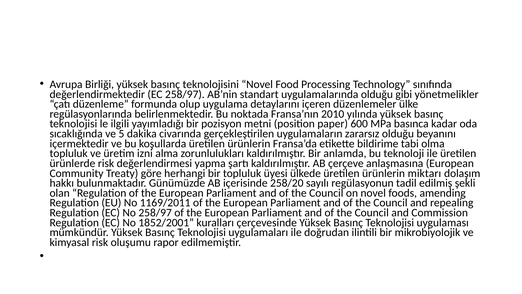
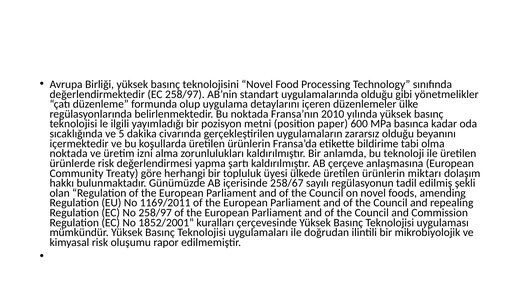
topluluk at (69, 153): topluluk -> noktada
258/20: 258/20 -> 258/67
